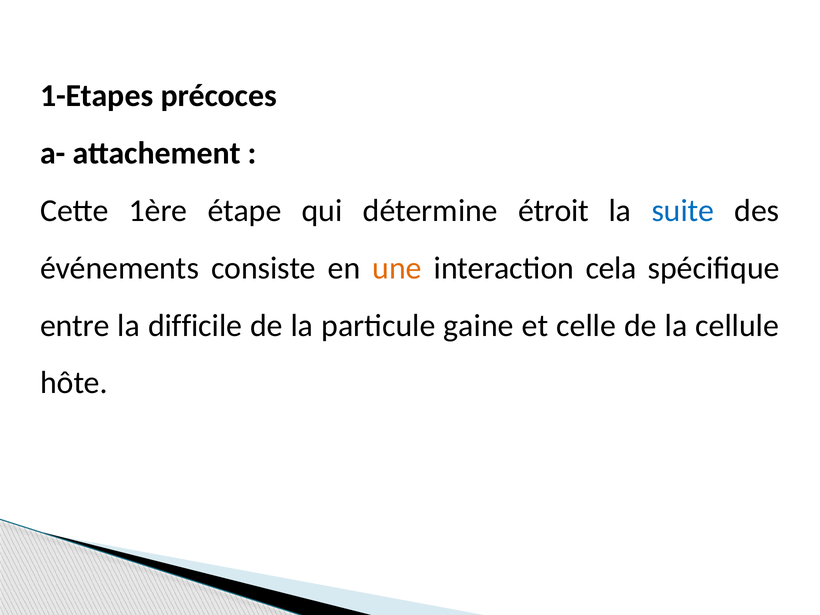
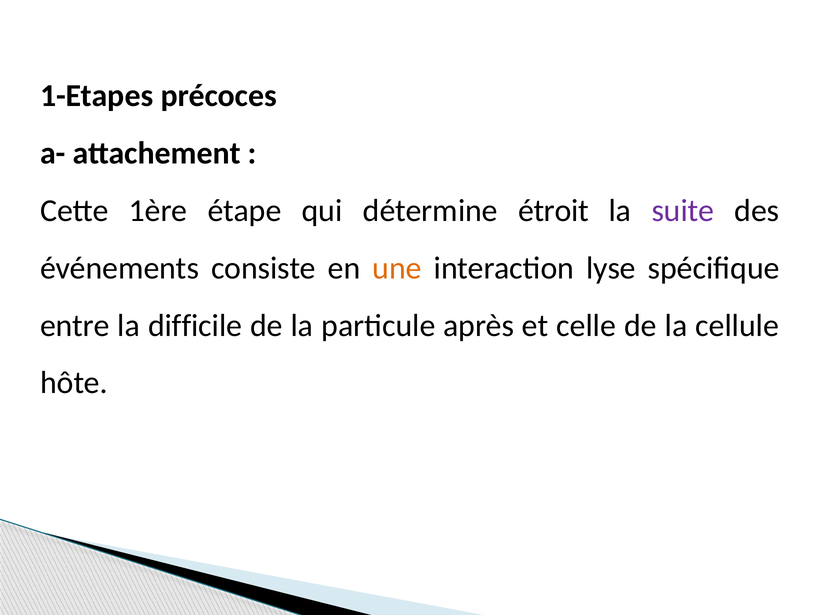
suite colour: blue -> purple
cela: cela -> lyse
gaine: gaine -> après
